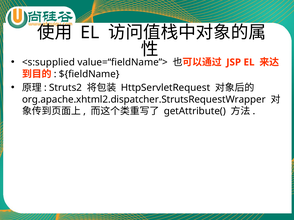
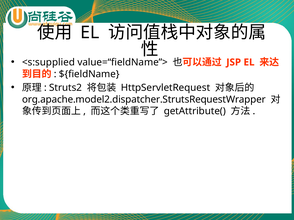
org.apache.xhtml2.dispatcher.StrutsRequestWrapper: org.apache.xhtml2.dispatcher.StrutsRequestWrapper -> org.apache.model2.dispatcher.StrutsRequestWrapper
